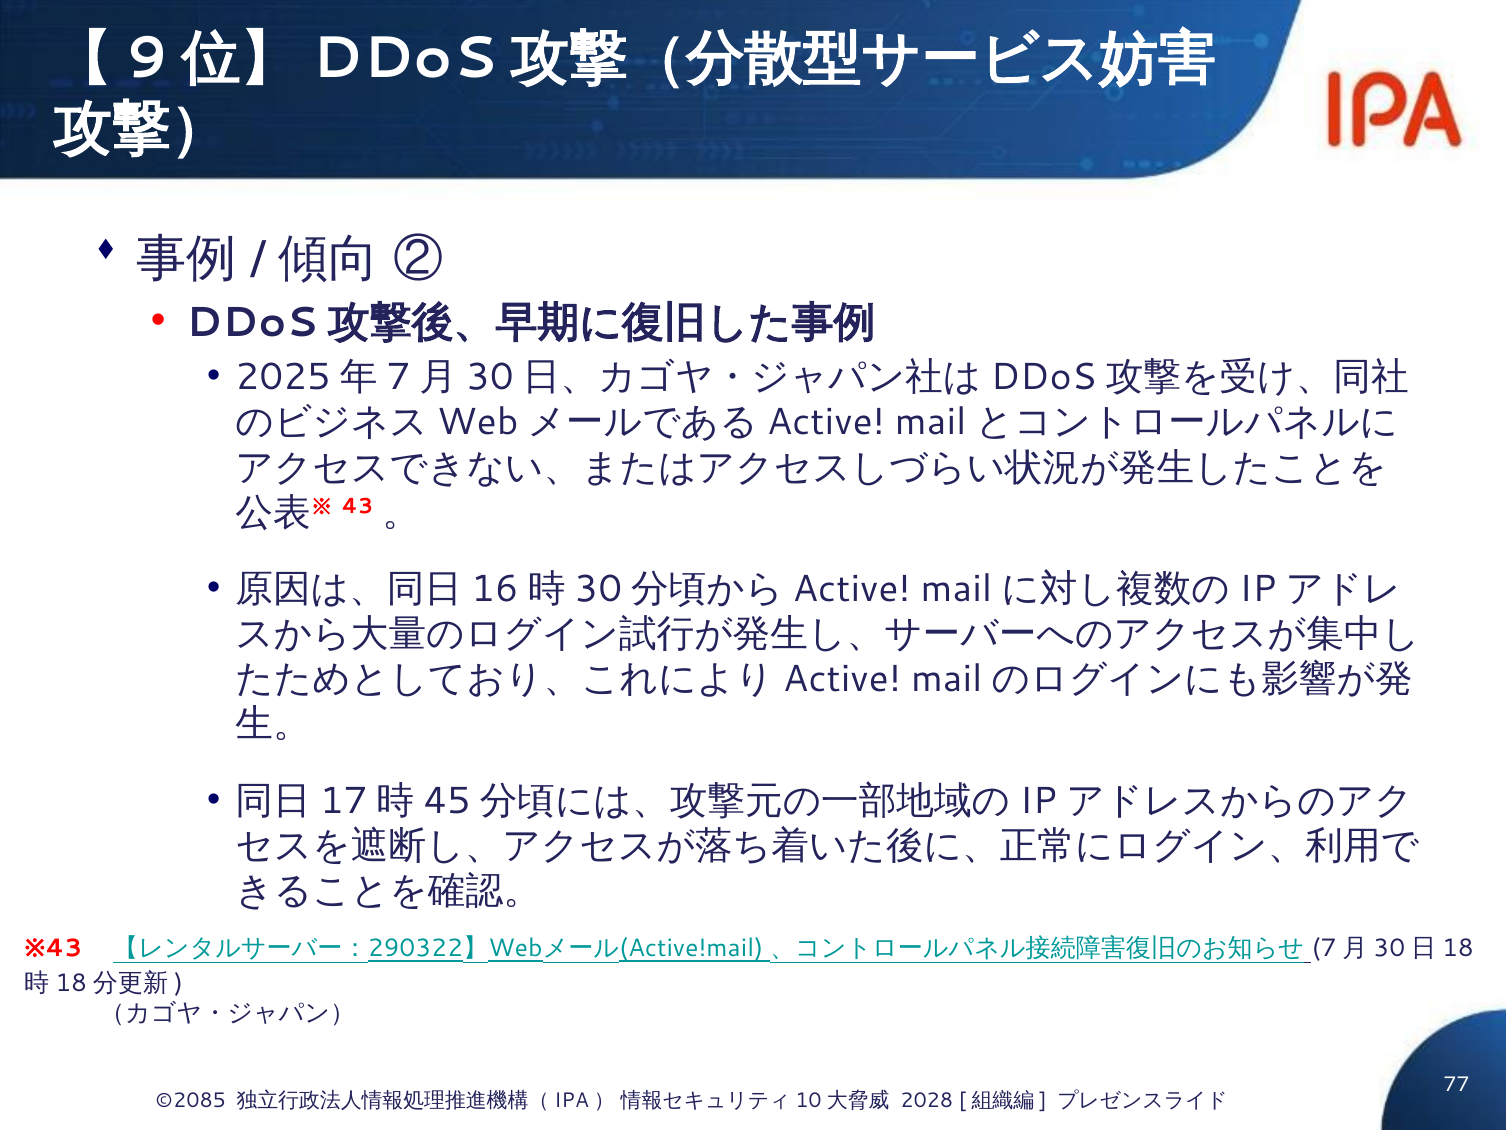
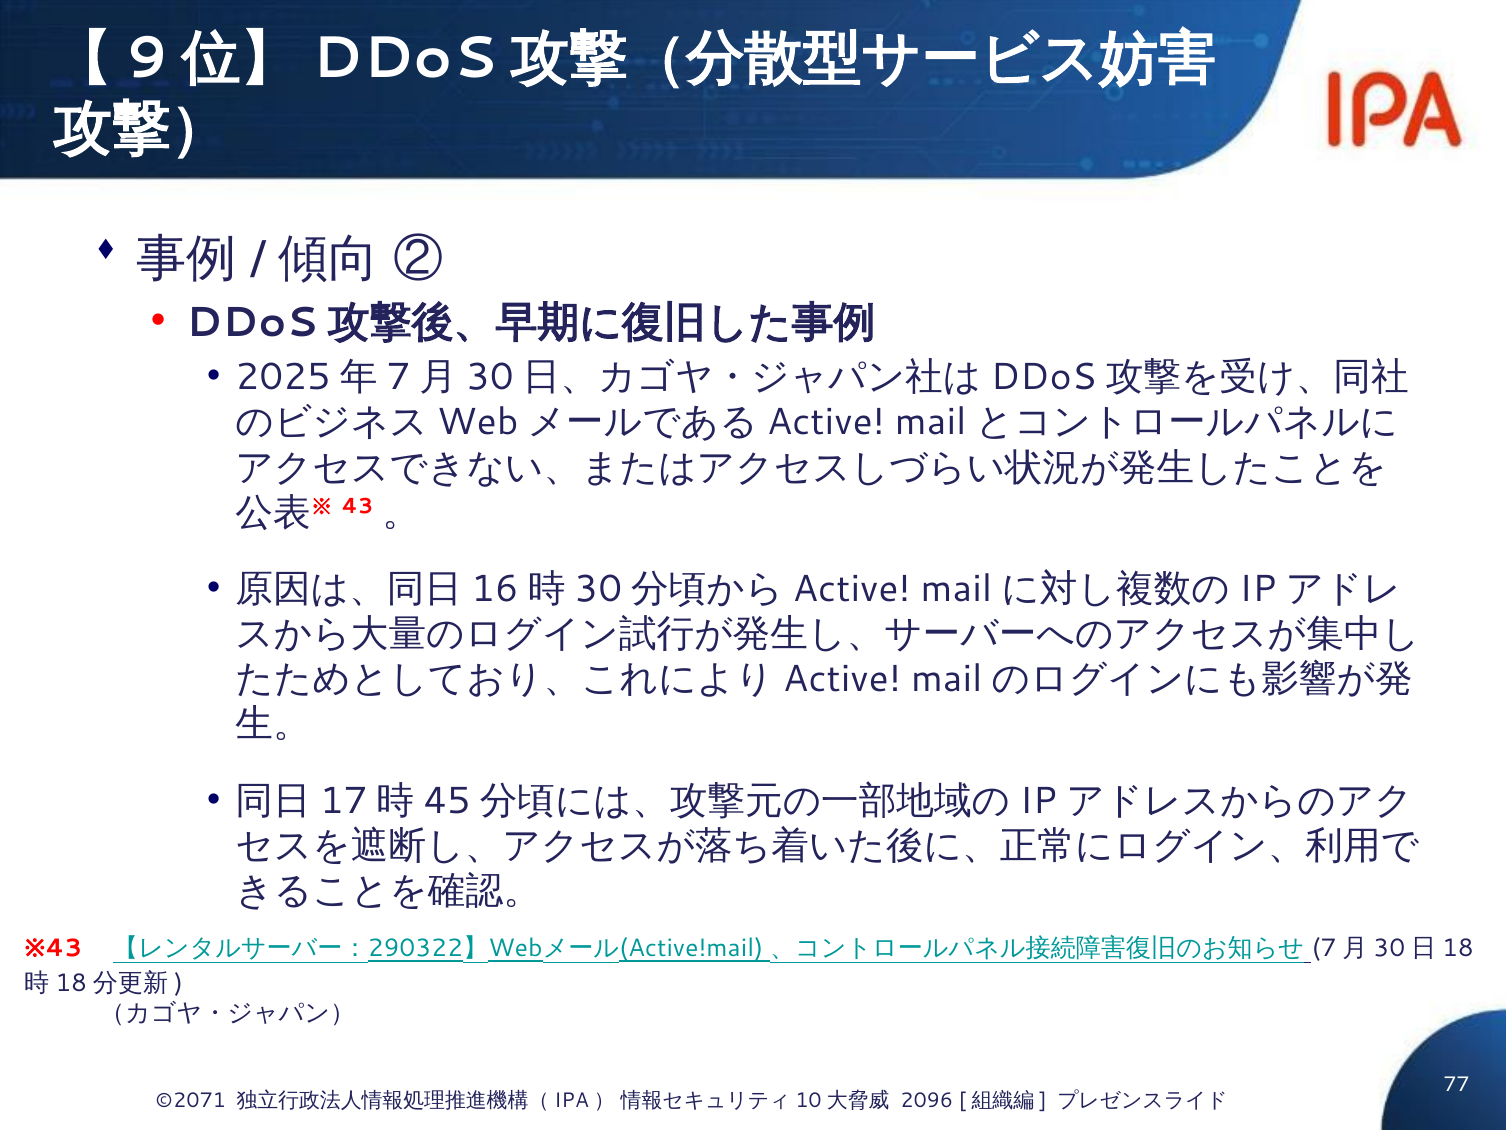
©2085: ©2085 -> ©2071
2028: 2028 -> 2096
